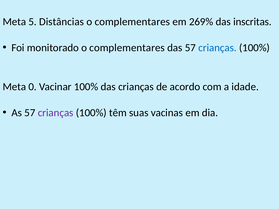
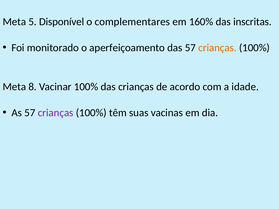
Distâncias: Distâncias -> Disponível
269%: 269% -> 160%
monitorado o complementares: complementares -> aperfeiçoamento
crianças at (217, 48) colour: blue -> orange
0: 0 -> 8
